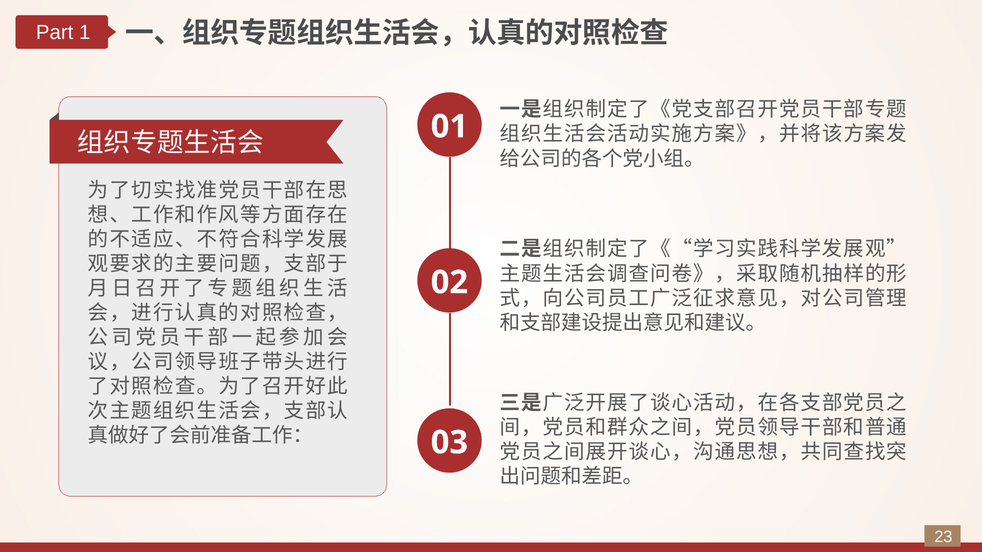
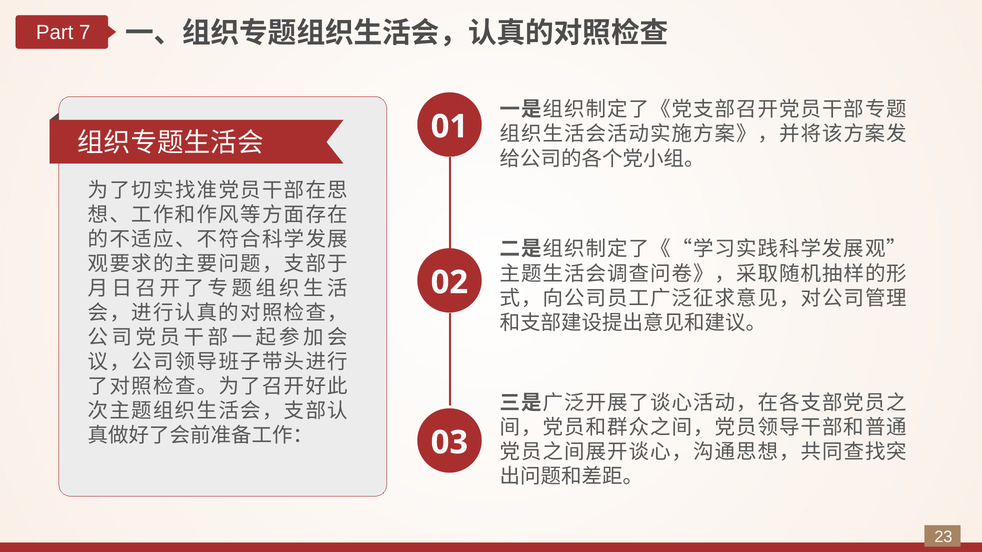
1: 1 -> 7
